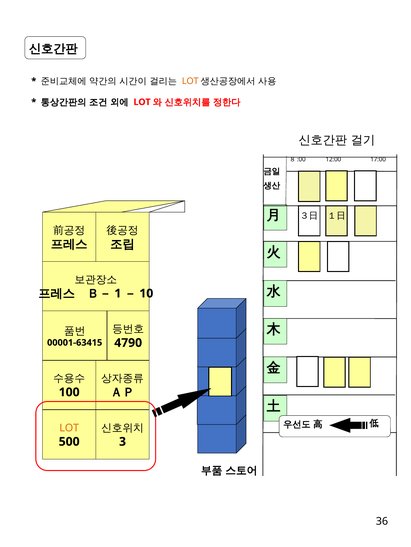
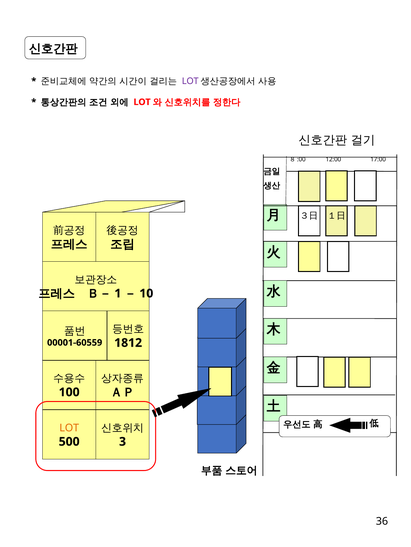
LOT at (190, 81) colour: orange -> purple
4790: 4790 -> 1812
00001-63415: 00001-63415 -> 00001-60559
